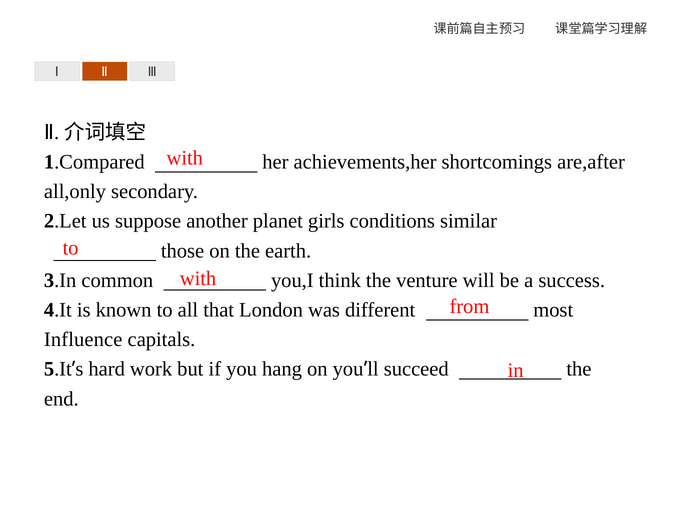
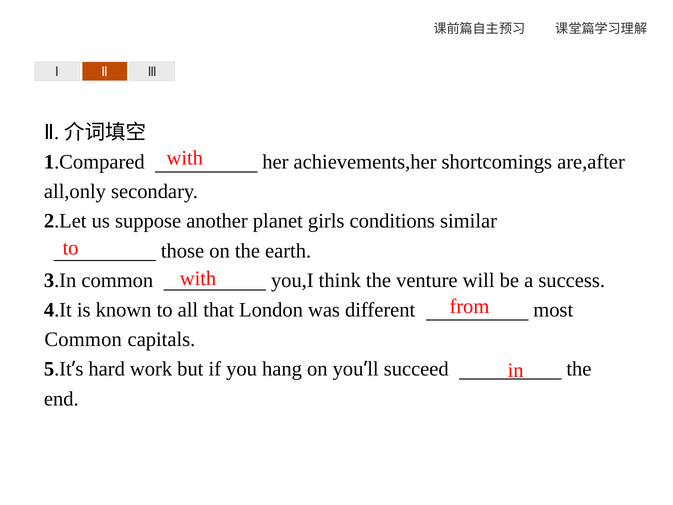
Influence at (83, 339): Influence -> Common
